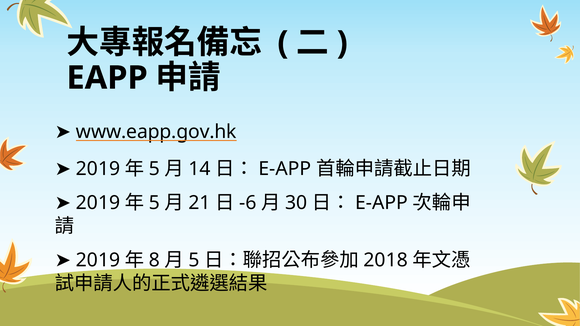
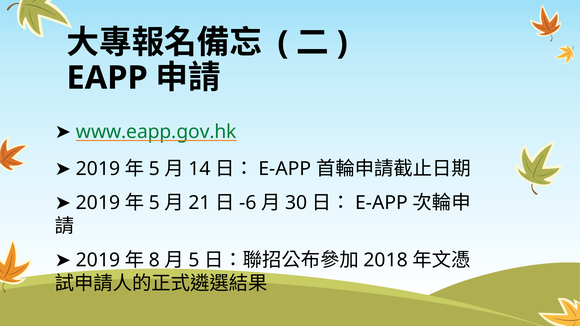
www.eapp.gov.hk colour: black -> green
